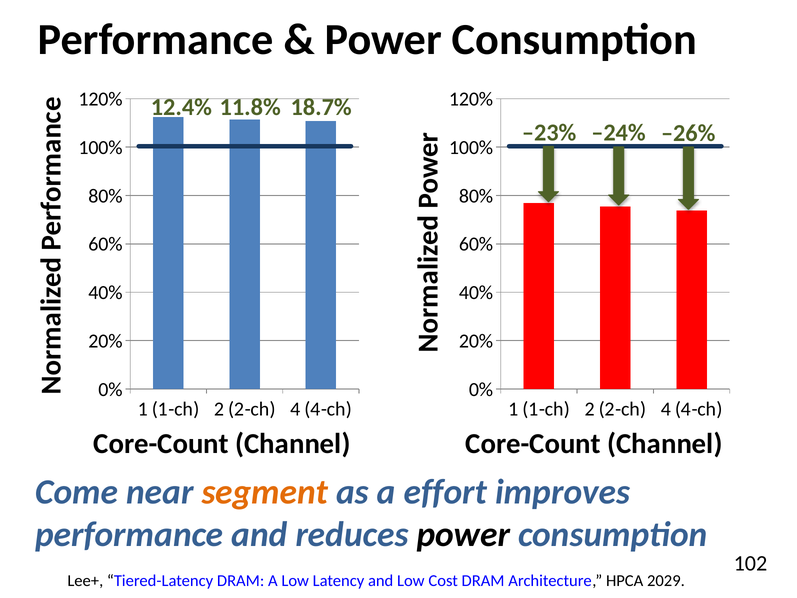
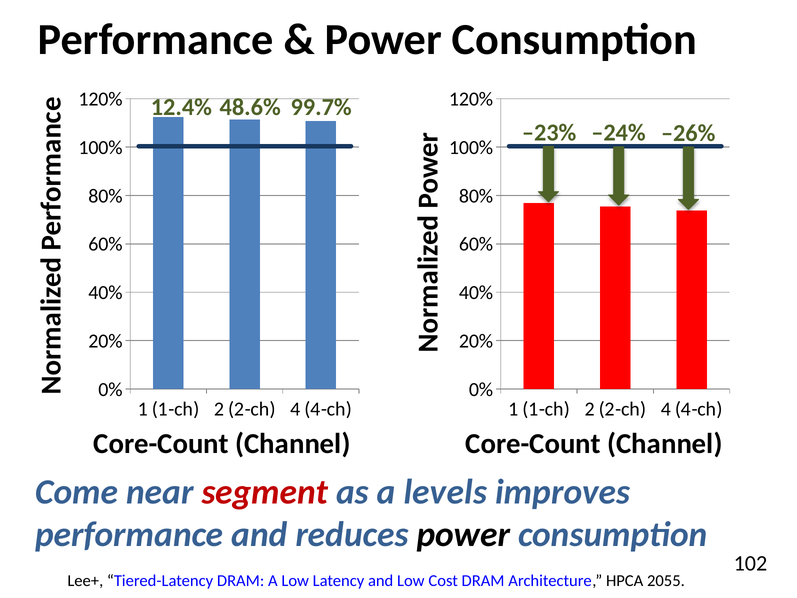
11.8%: 11.8% -> 48.6%
18.7%: 18.7% -> 99.7%
segment colour: orange -> red
effort: effort -> levels
2029: 2029 -> 2055
